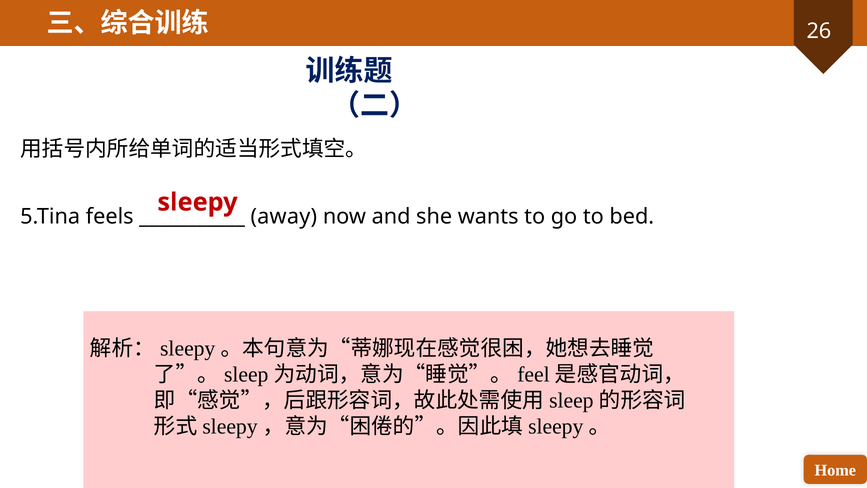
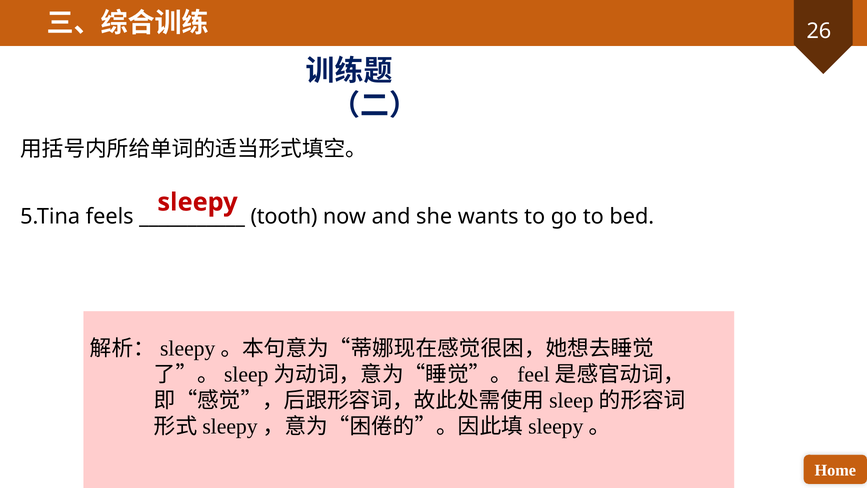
away: away -> tooth
